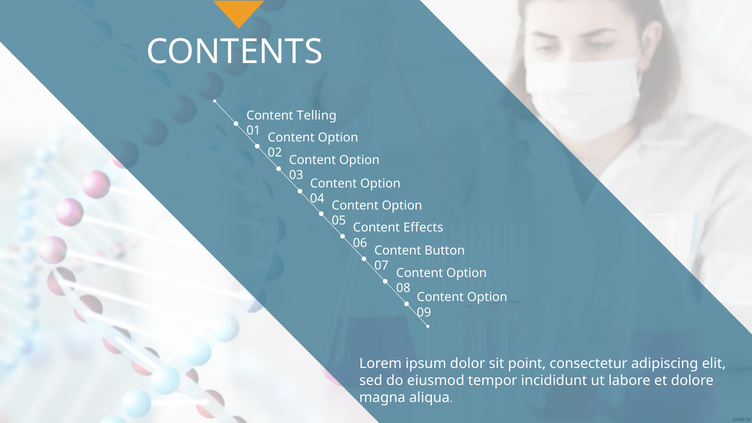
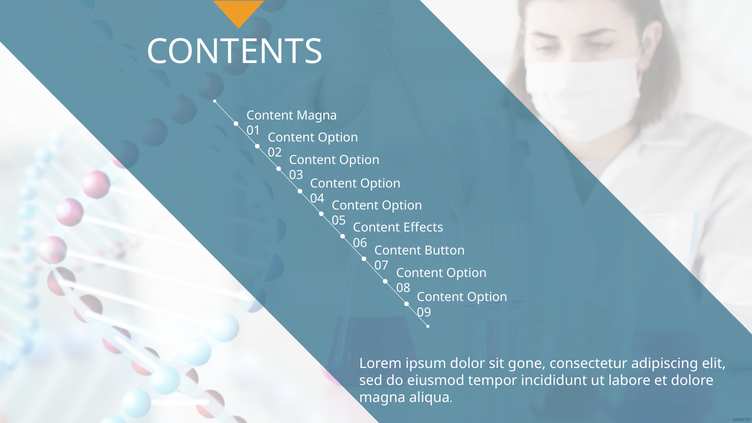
Content Telling: Telling -> Magna
point: point -> gone
